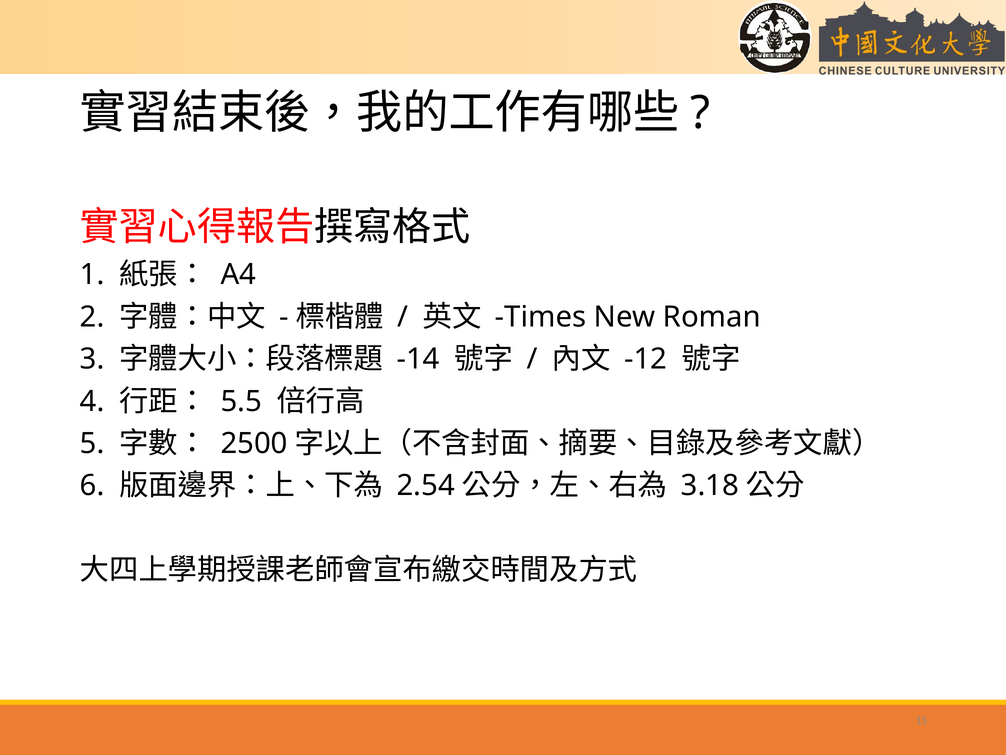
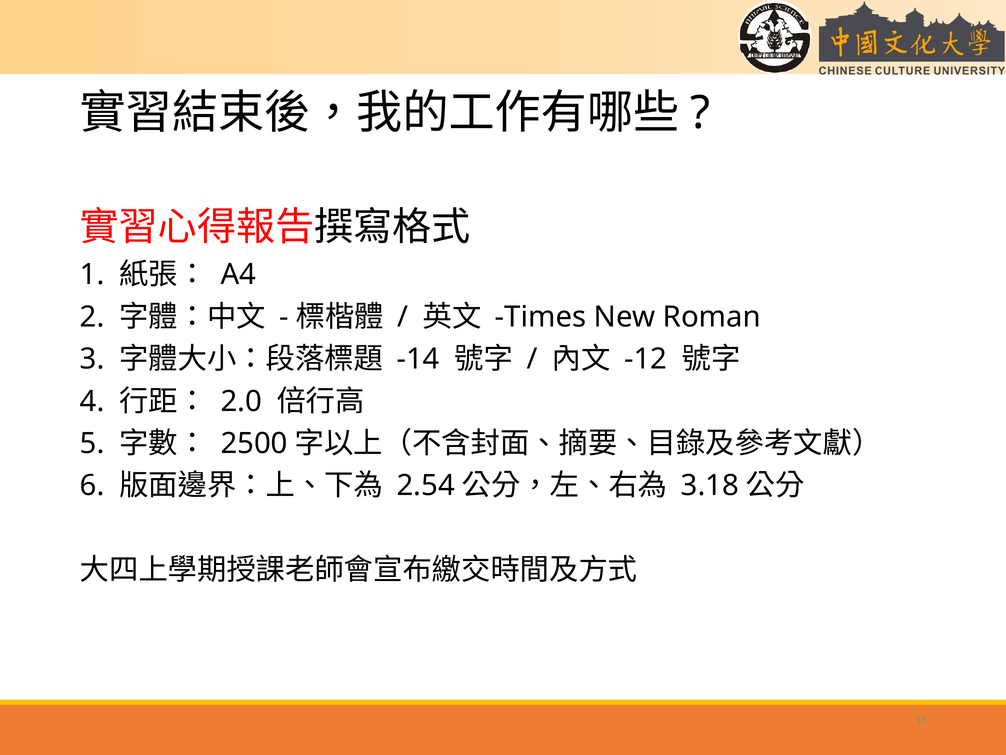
5.5: 5.5 -> 2.0
